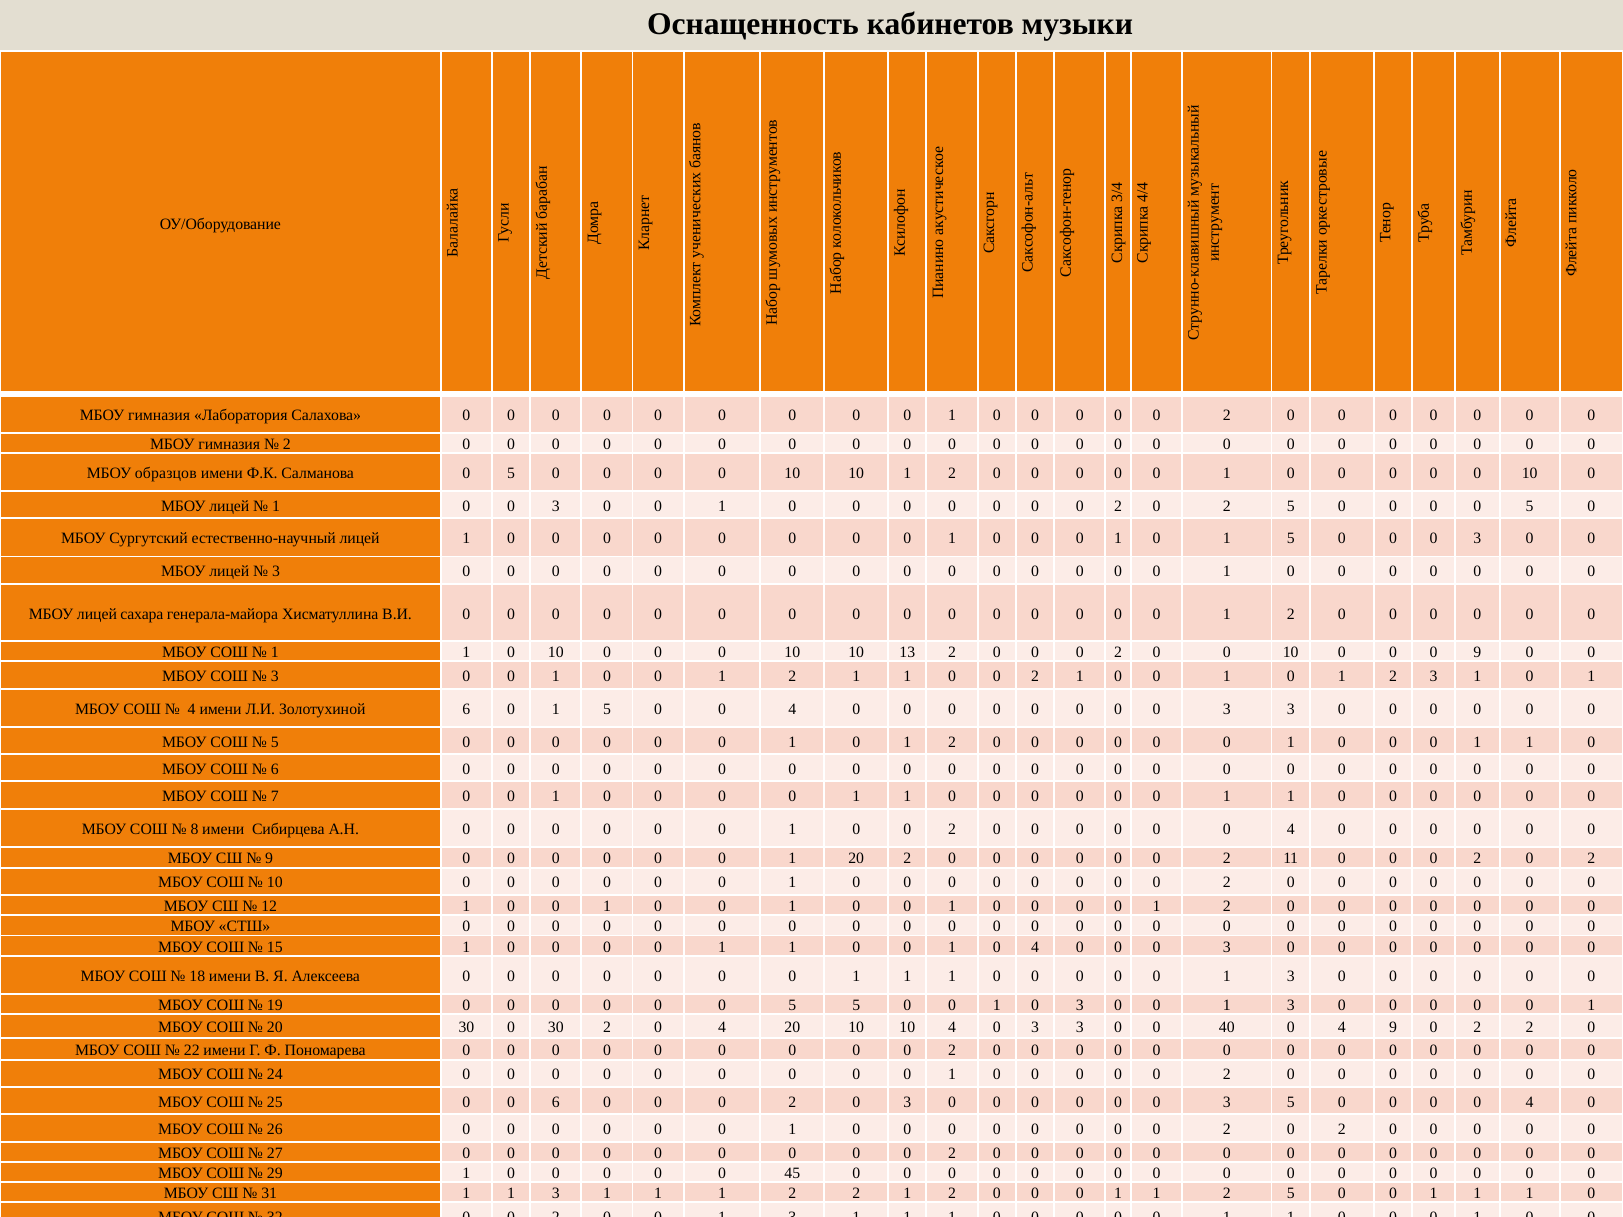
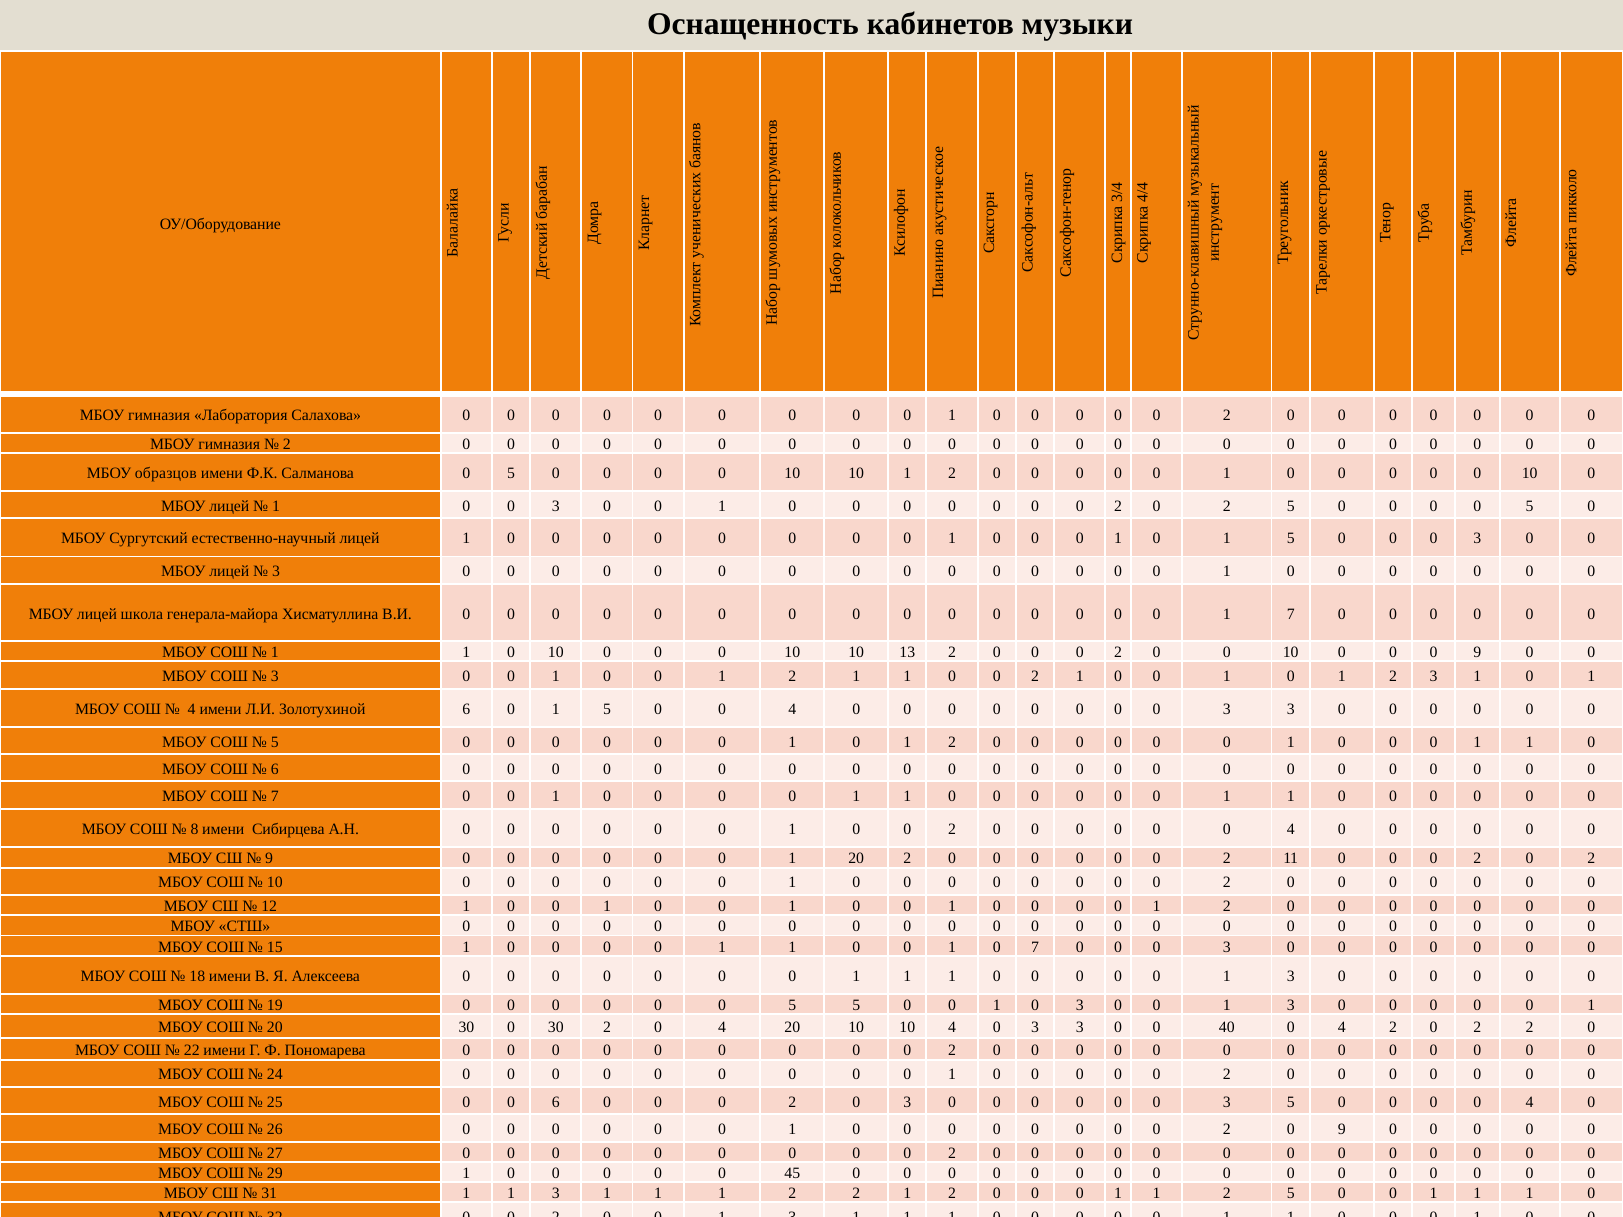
сахара: сахара -> школа
2 at (1291, 614): 2 -> 7
1 0 4: 4 -> 7
4 9: 9 -> 2
2 at (1342, 1130): 2 -> 9
